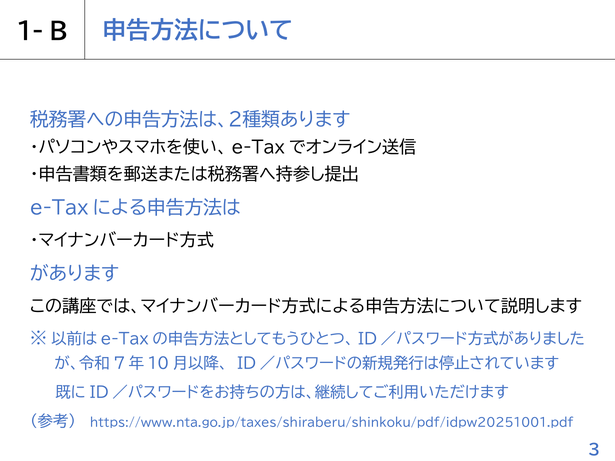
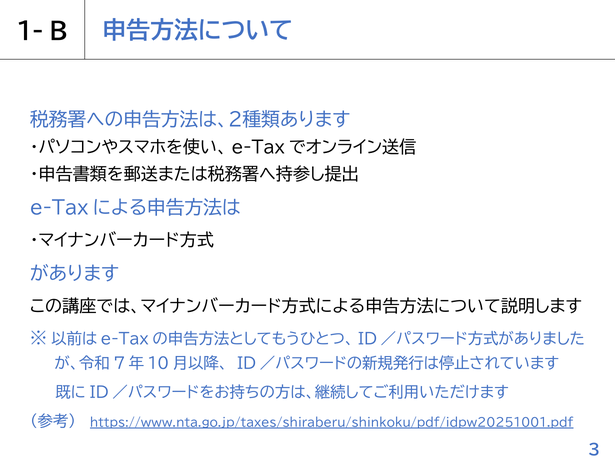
https://www.nta.go.jp/taxes/shiraberu/shinkoku/pdf/idpw20251001.pdf underline: none -> present
